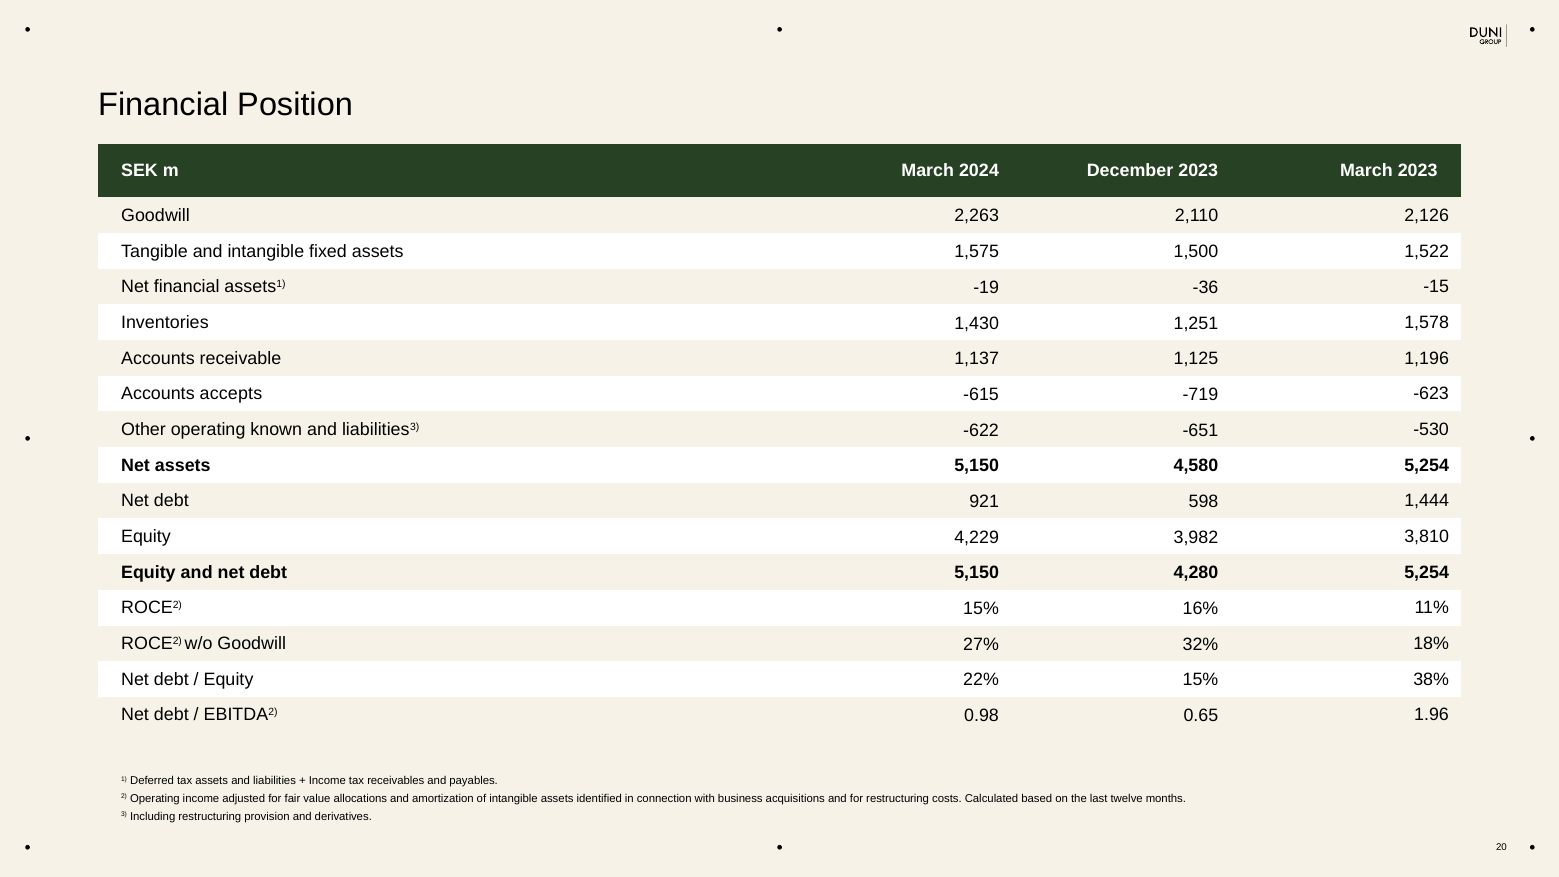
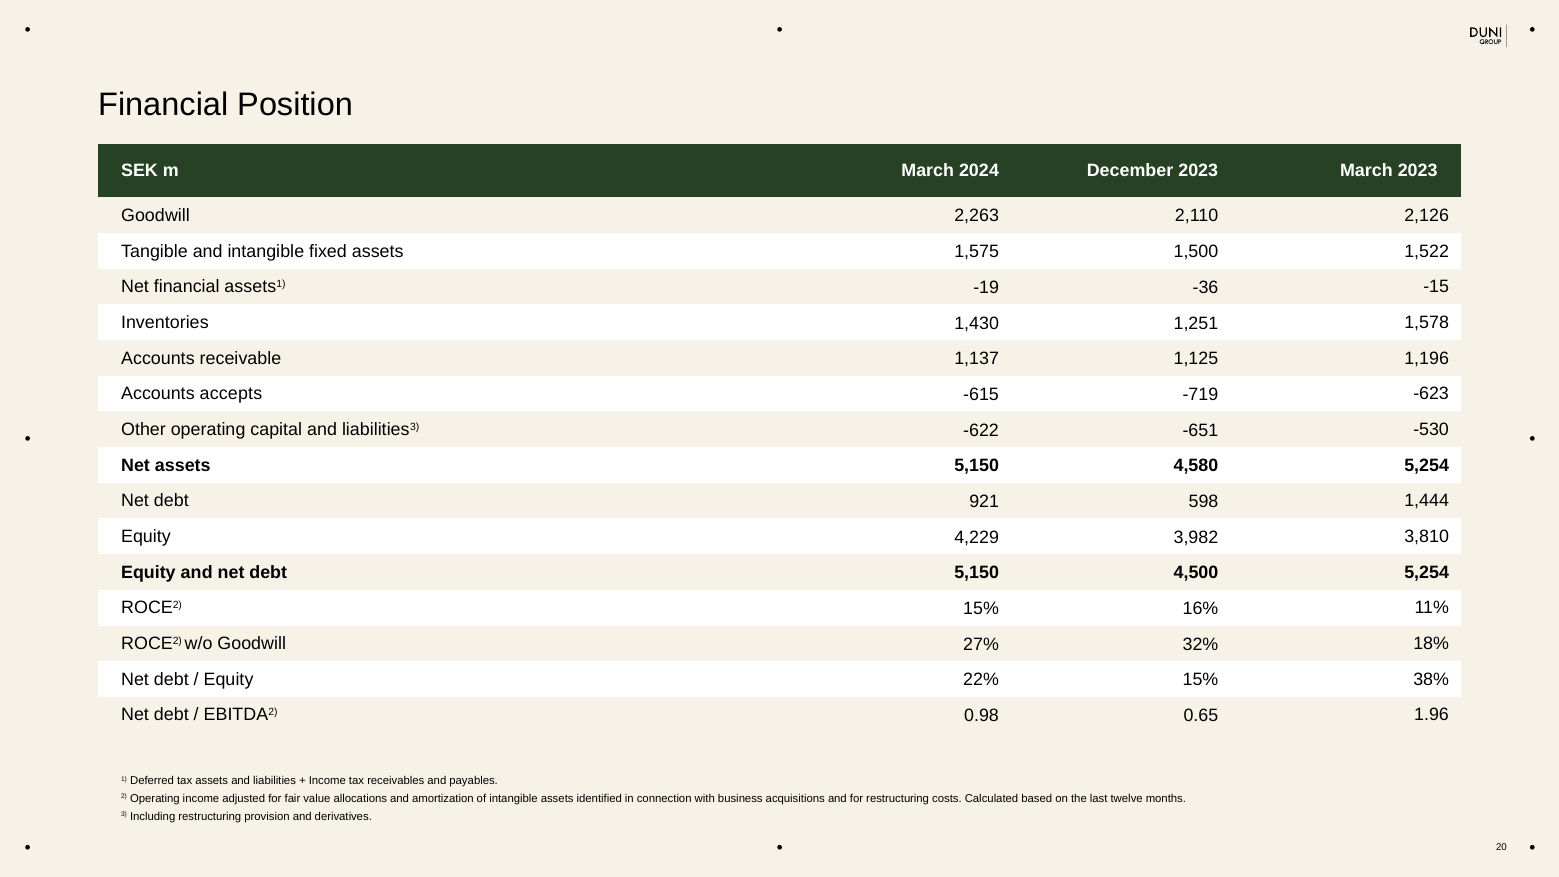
known: known -> capital
4,280: 4,280 -> 4,500
